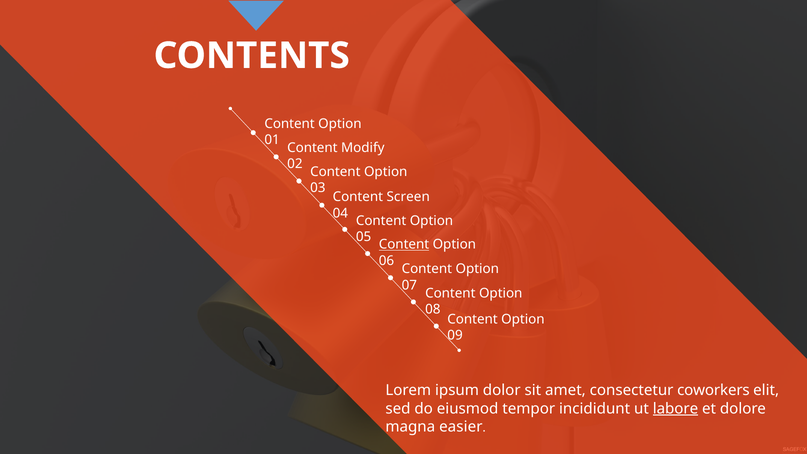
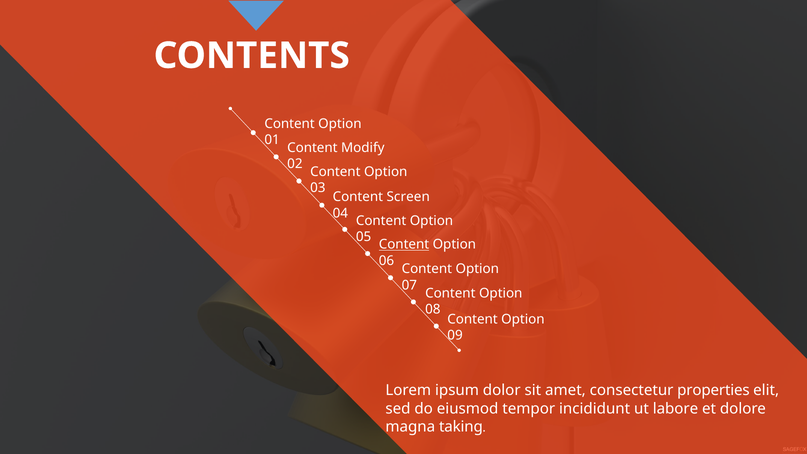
coworkers: coworkers -> properties
labore underline: present -> none
easier: easier -> taking
